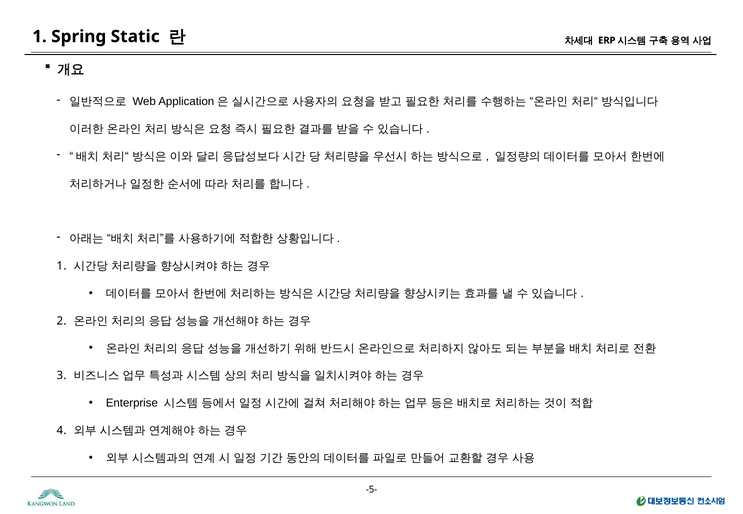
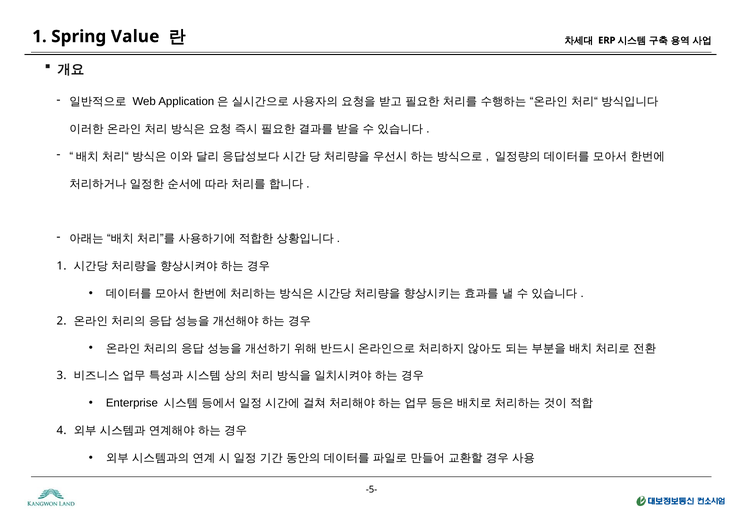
Static: Static -> Value
